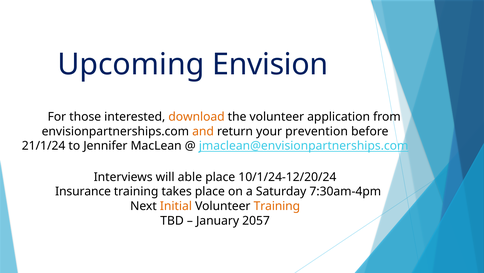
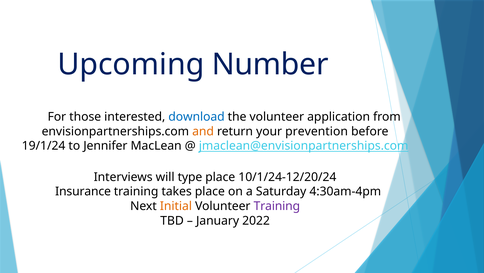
Envision: Envision -> Number
download colour: orange -> blue
21/1/24: 21/1/24 -> 19/1/24
able: able -> type
7:30am-4pm: 7:30am-4pm -> 4:30am-4pm
Training at (277, 206) colour: orange -> purple
2057: 2057 -> 2022
